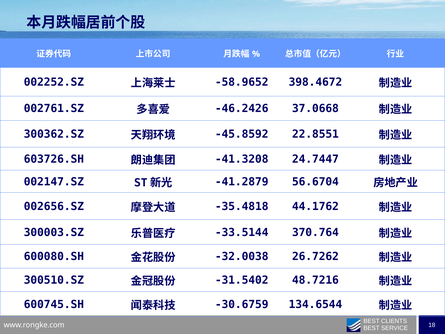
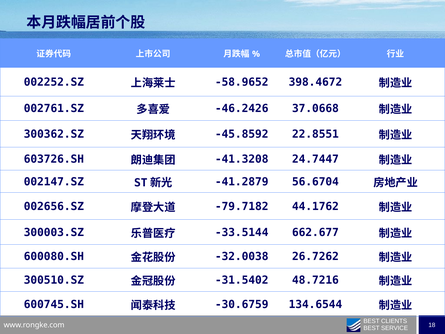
-35.4818: -35.4818 -> -79.7182
370.764: 370.764 -> 662.677
